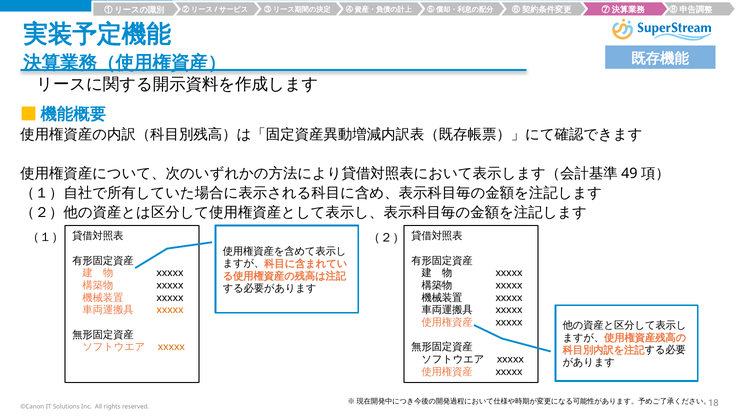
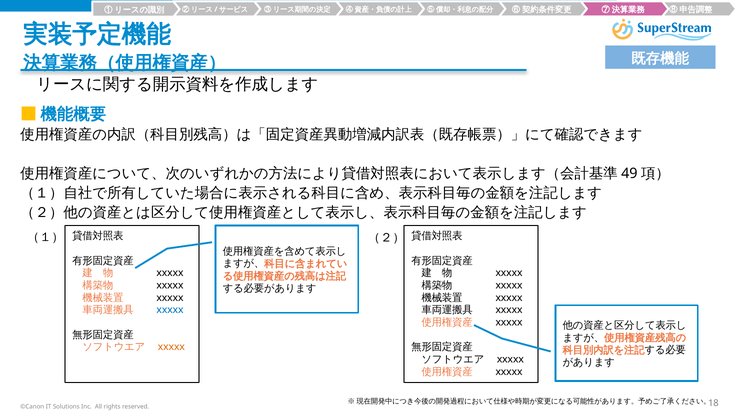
xxxxx at (170, 310) colour: orange -> blue
